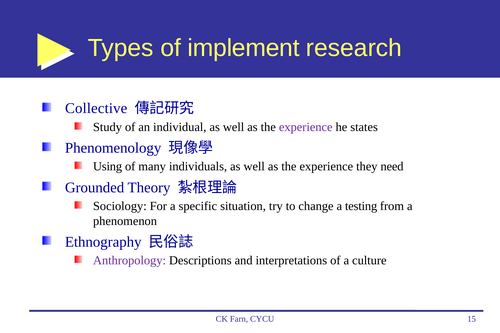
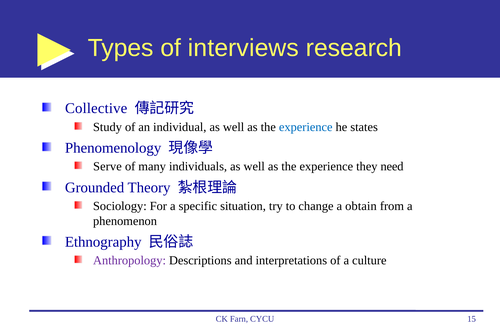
implement: implement -> interviews
experience at (306, 127) colour: purple -> blue
Using: Using -> Serve
testing: testing -> obtain
